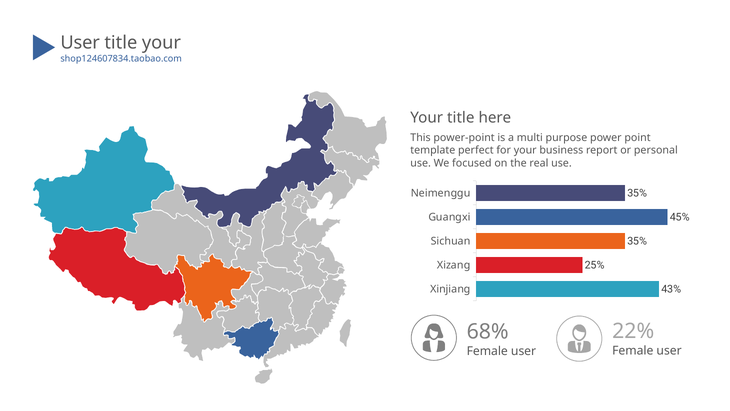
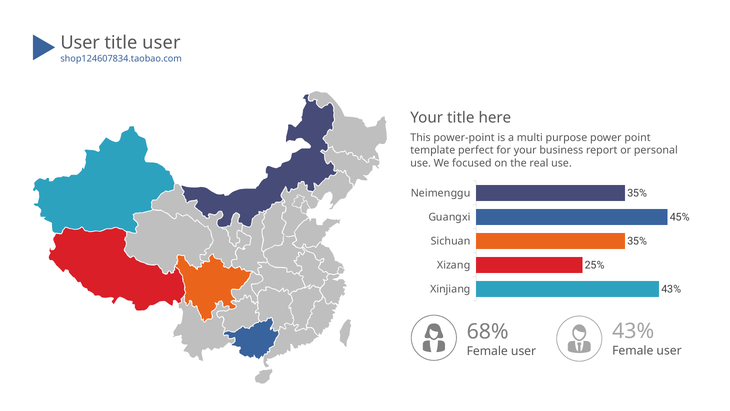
title your: your -> user
22% at (633, 331): 22% -> 43%
